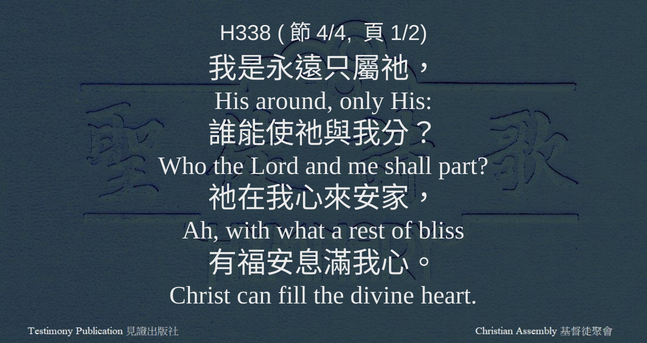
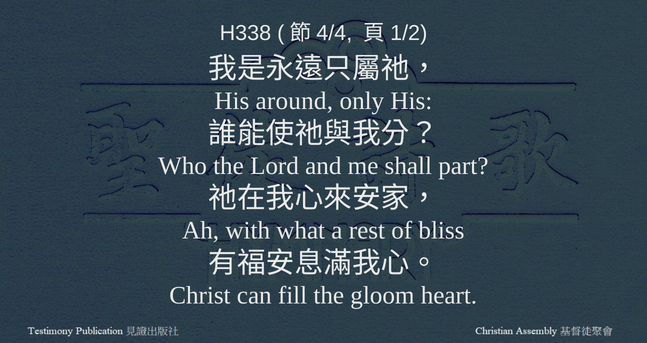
divine: divine -> gloom
